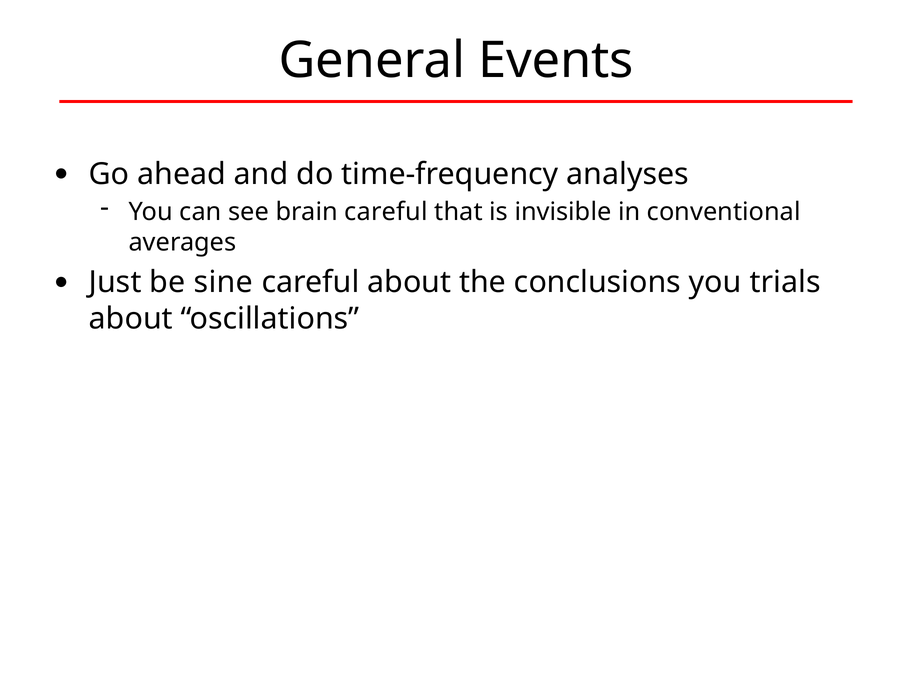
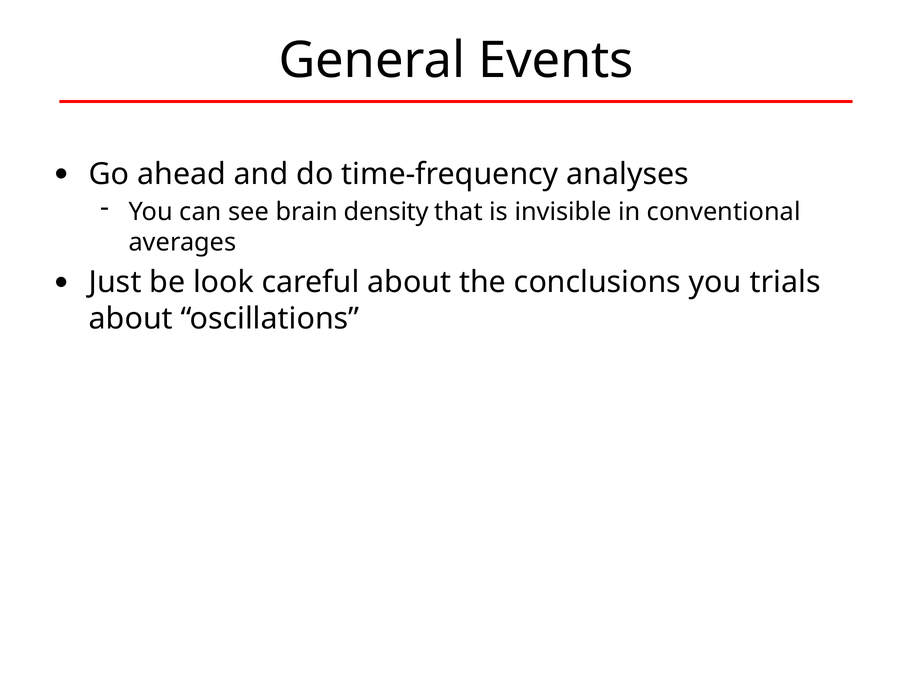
brain careful: careful -> density
sine: sine -> look
